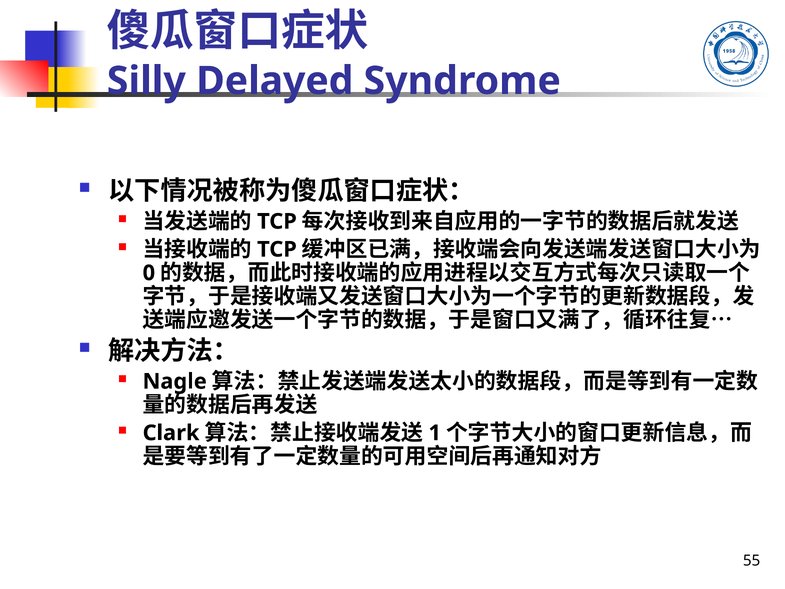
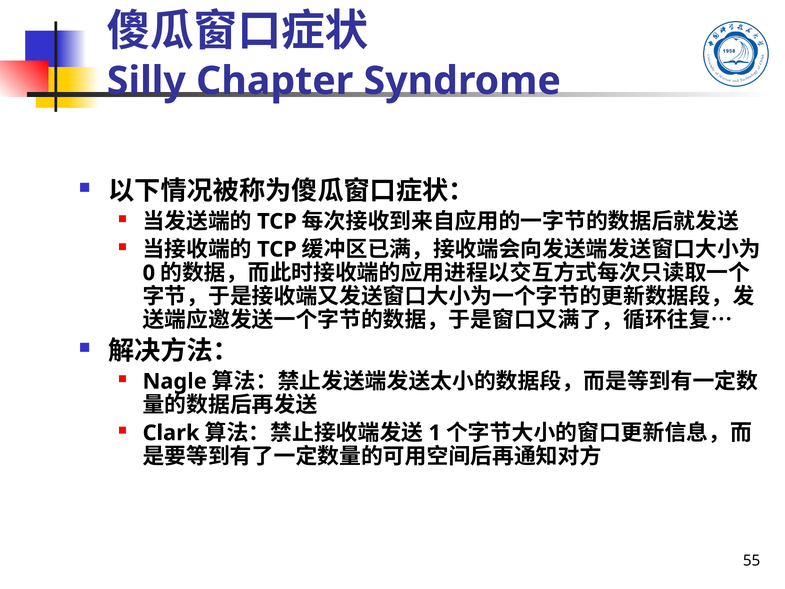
Delayed: Delayed -> Chapter
